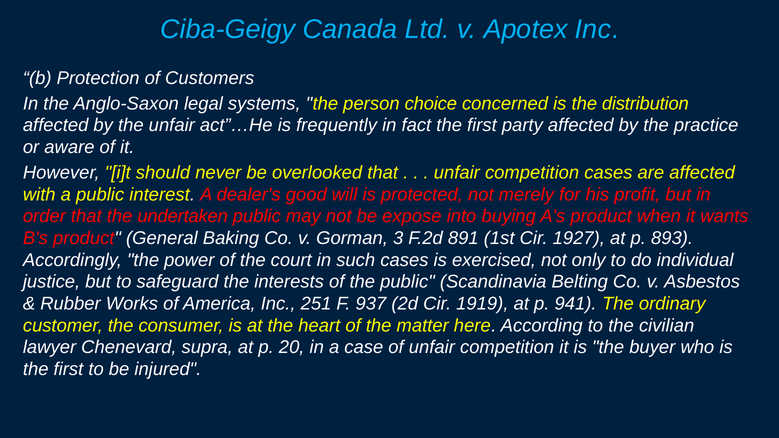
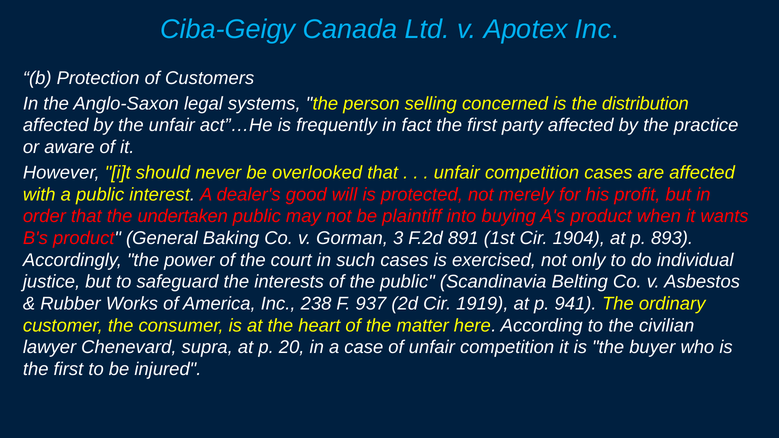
choice: choice -> selling
expose: expose -> plaintiff
1927: 1927 -> 1904
251: 251 -> 238
